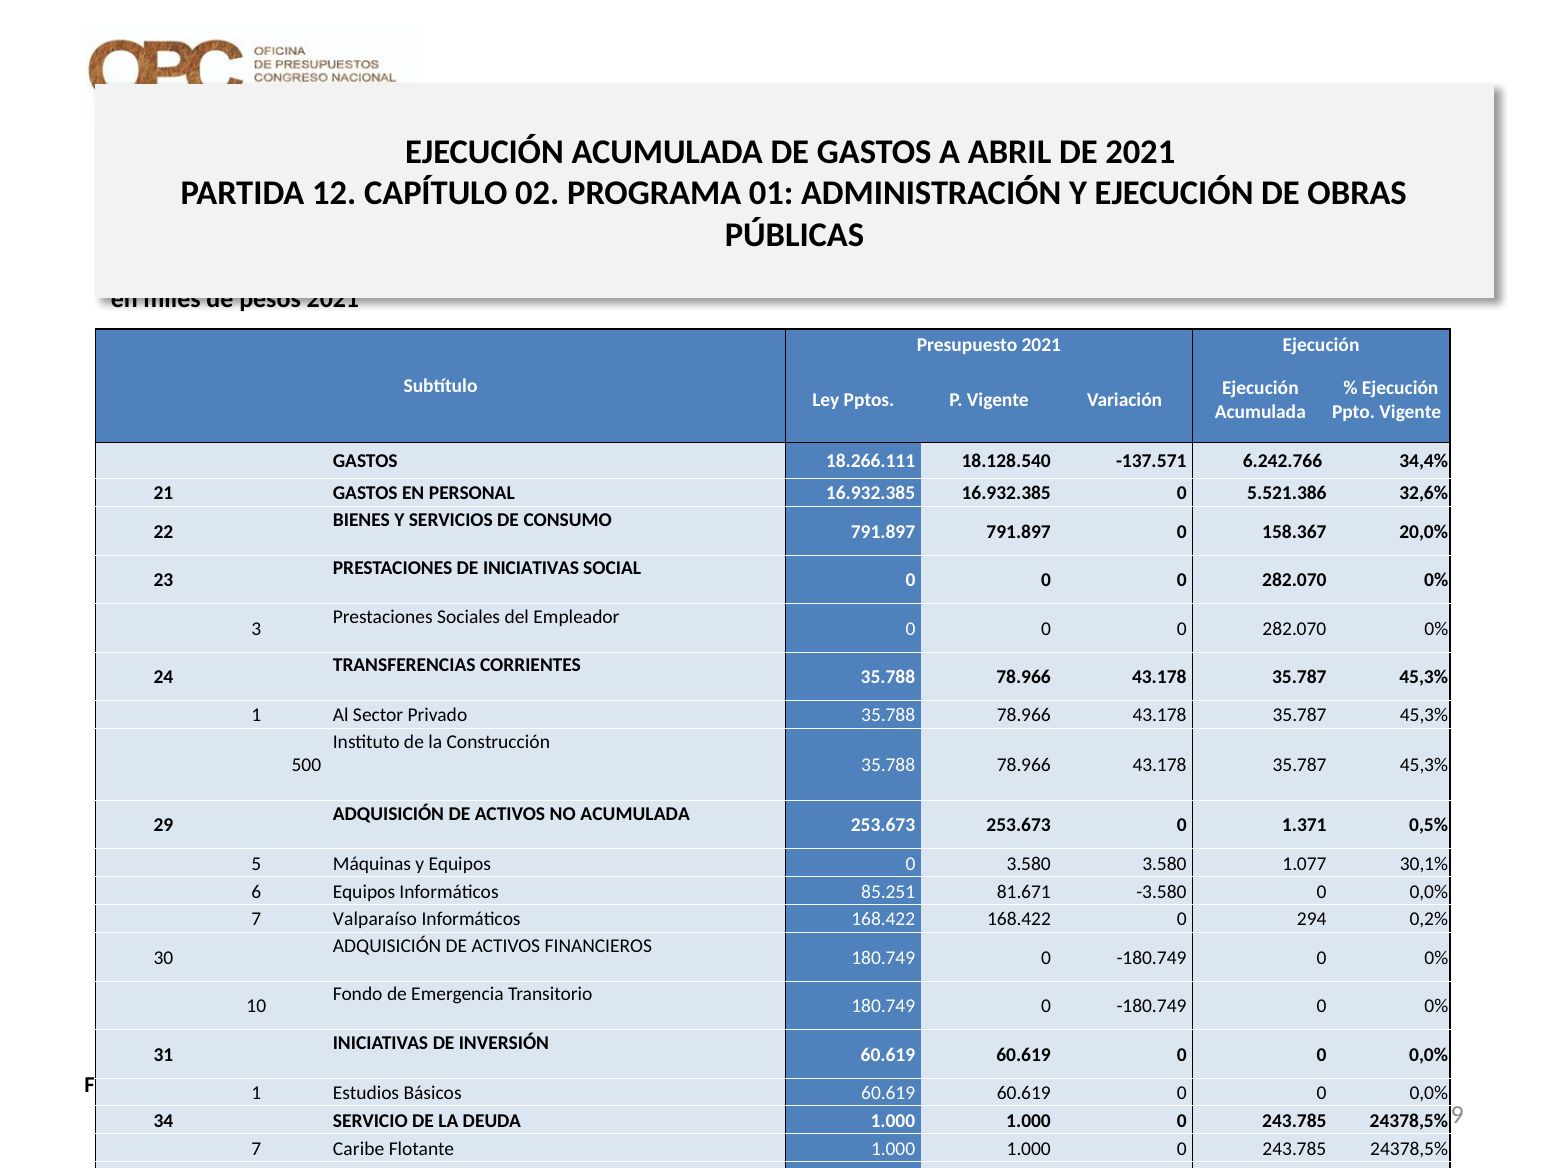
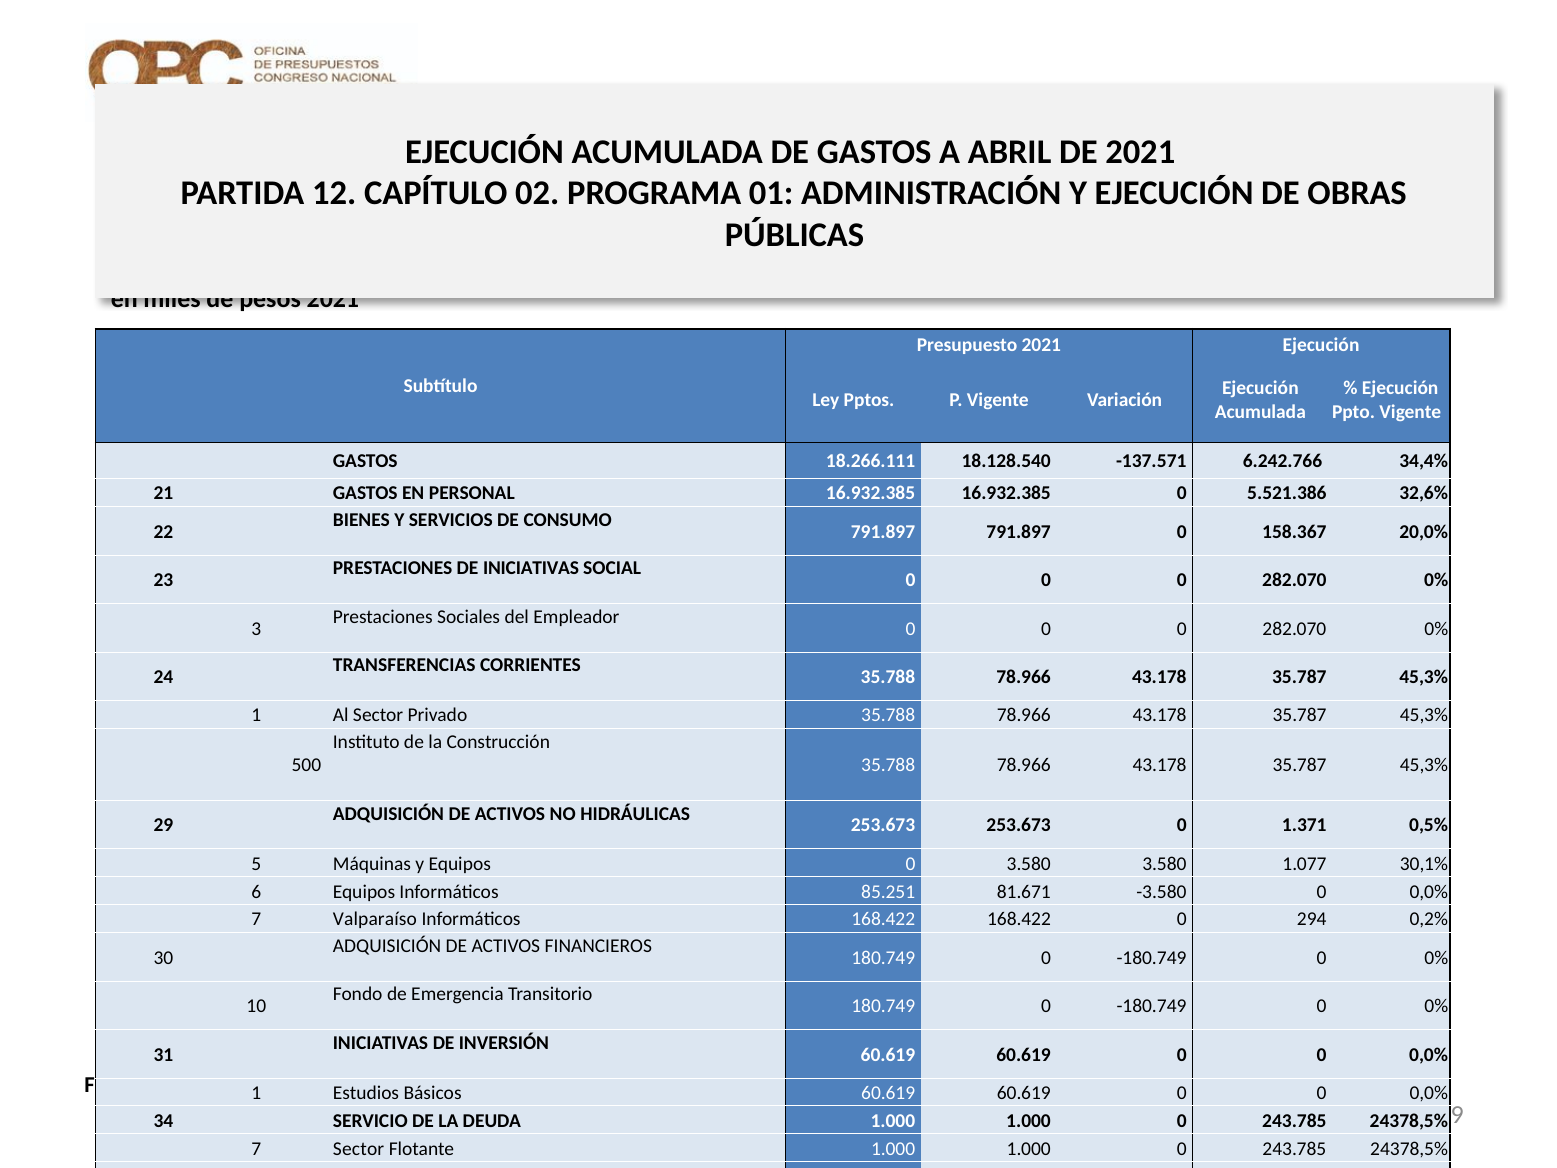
NO ACUMULADA: ACUMULADA -> HIDRÁULICAS
7 Caribe: Caribe -> Sector
